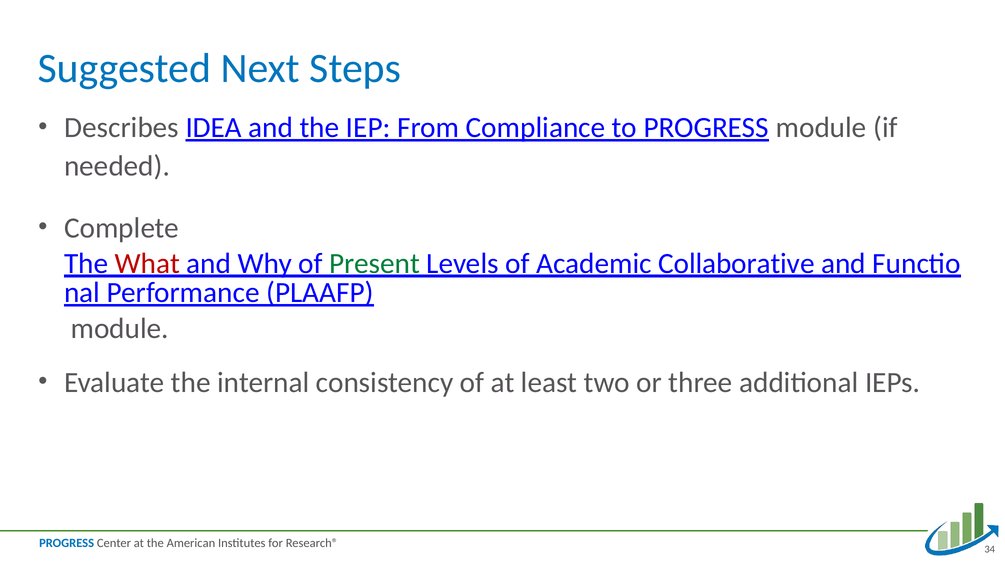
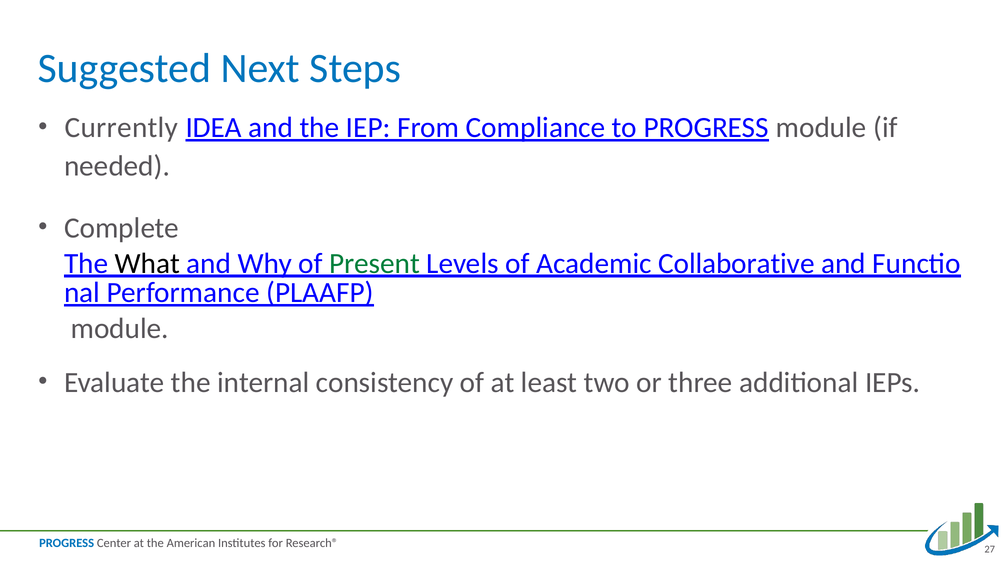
Describes: Describes -> Currently
What colour: red -> black
34: 34 -> 27
